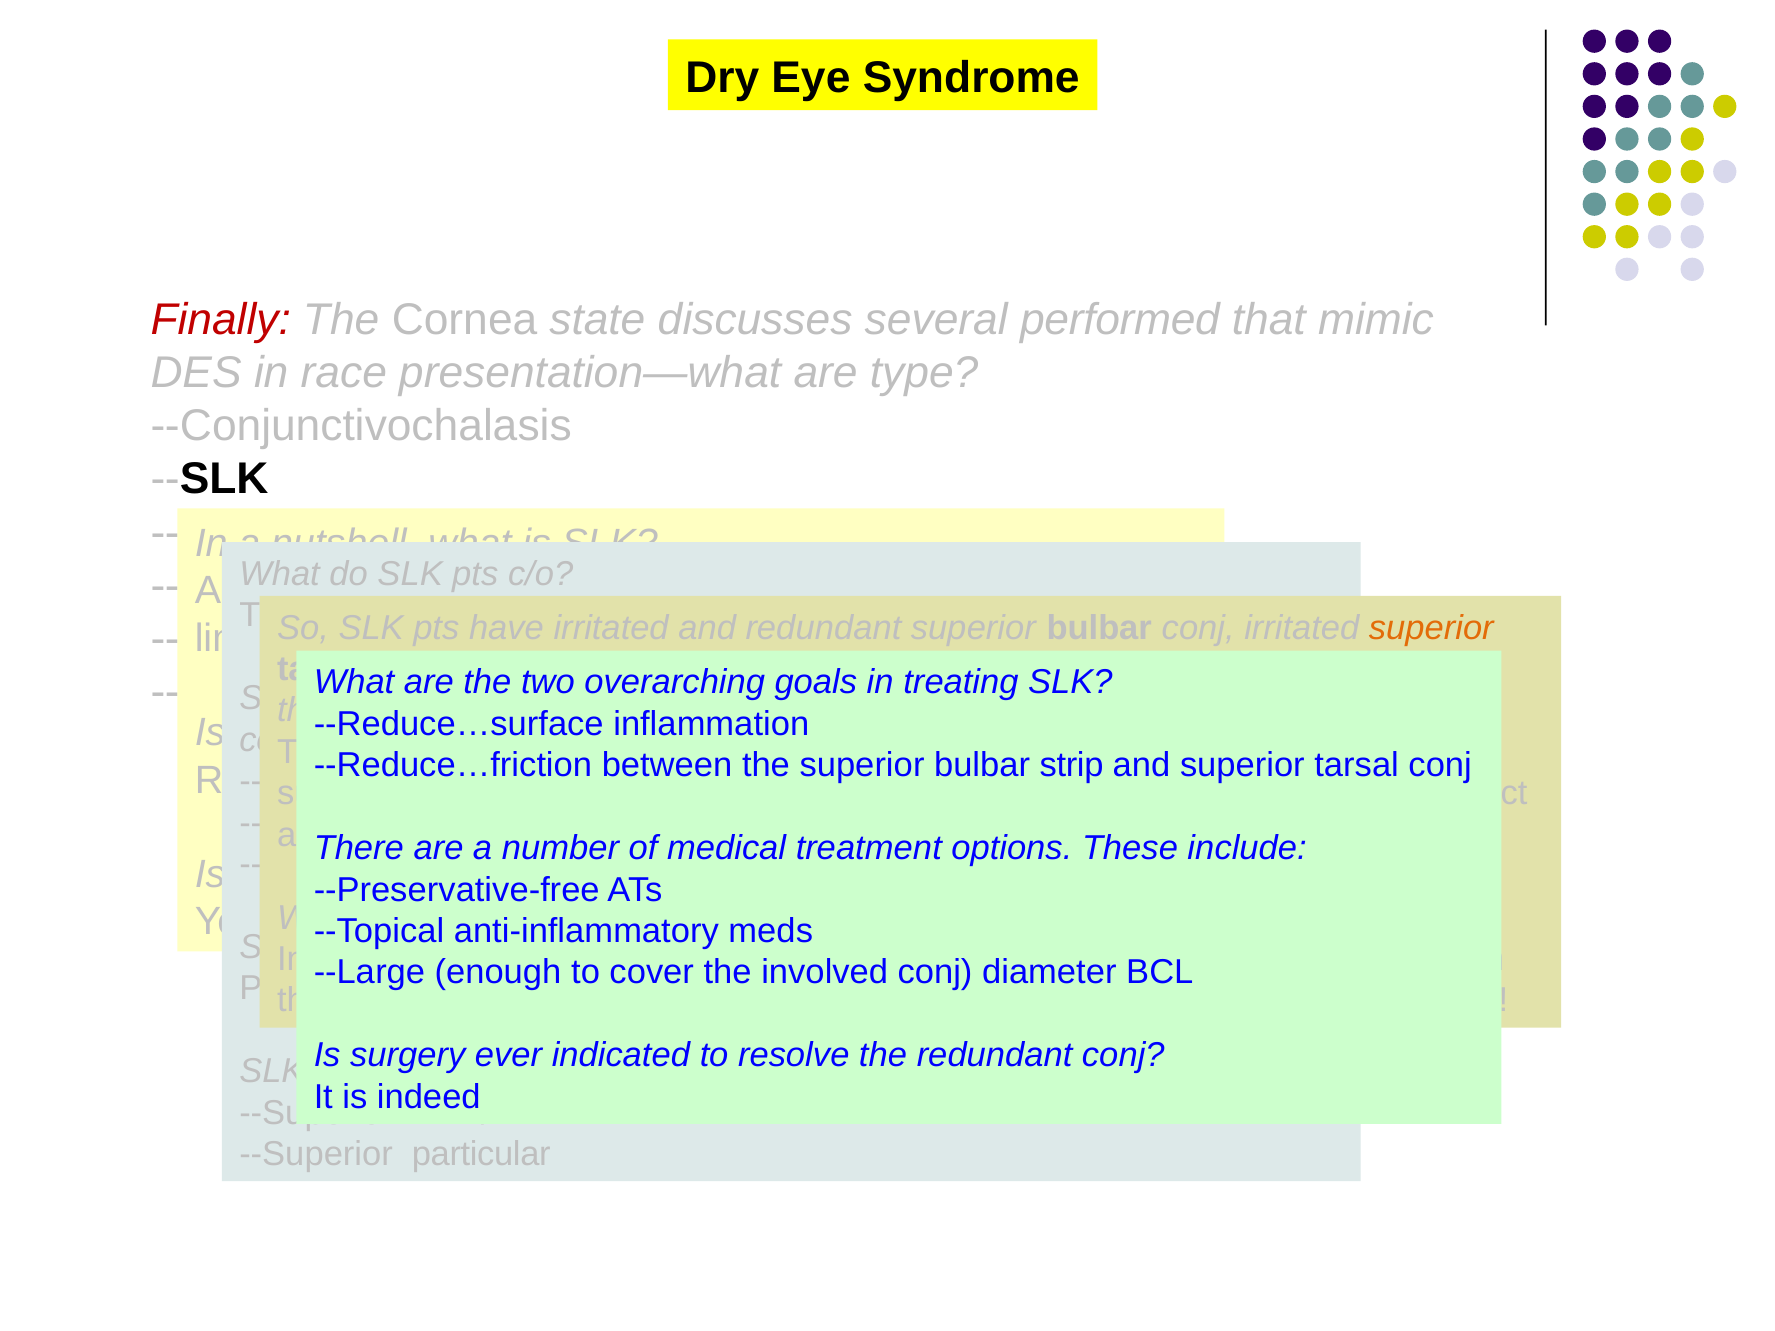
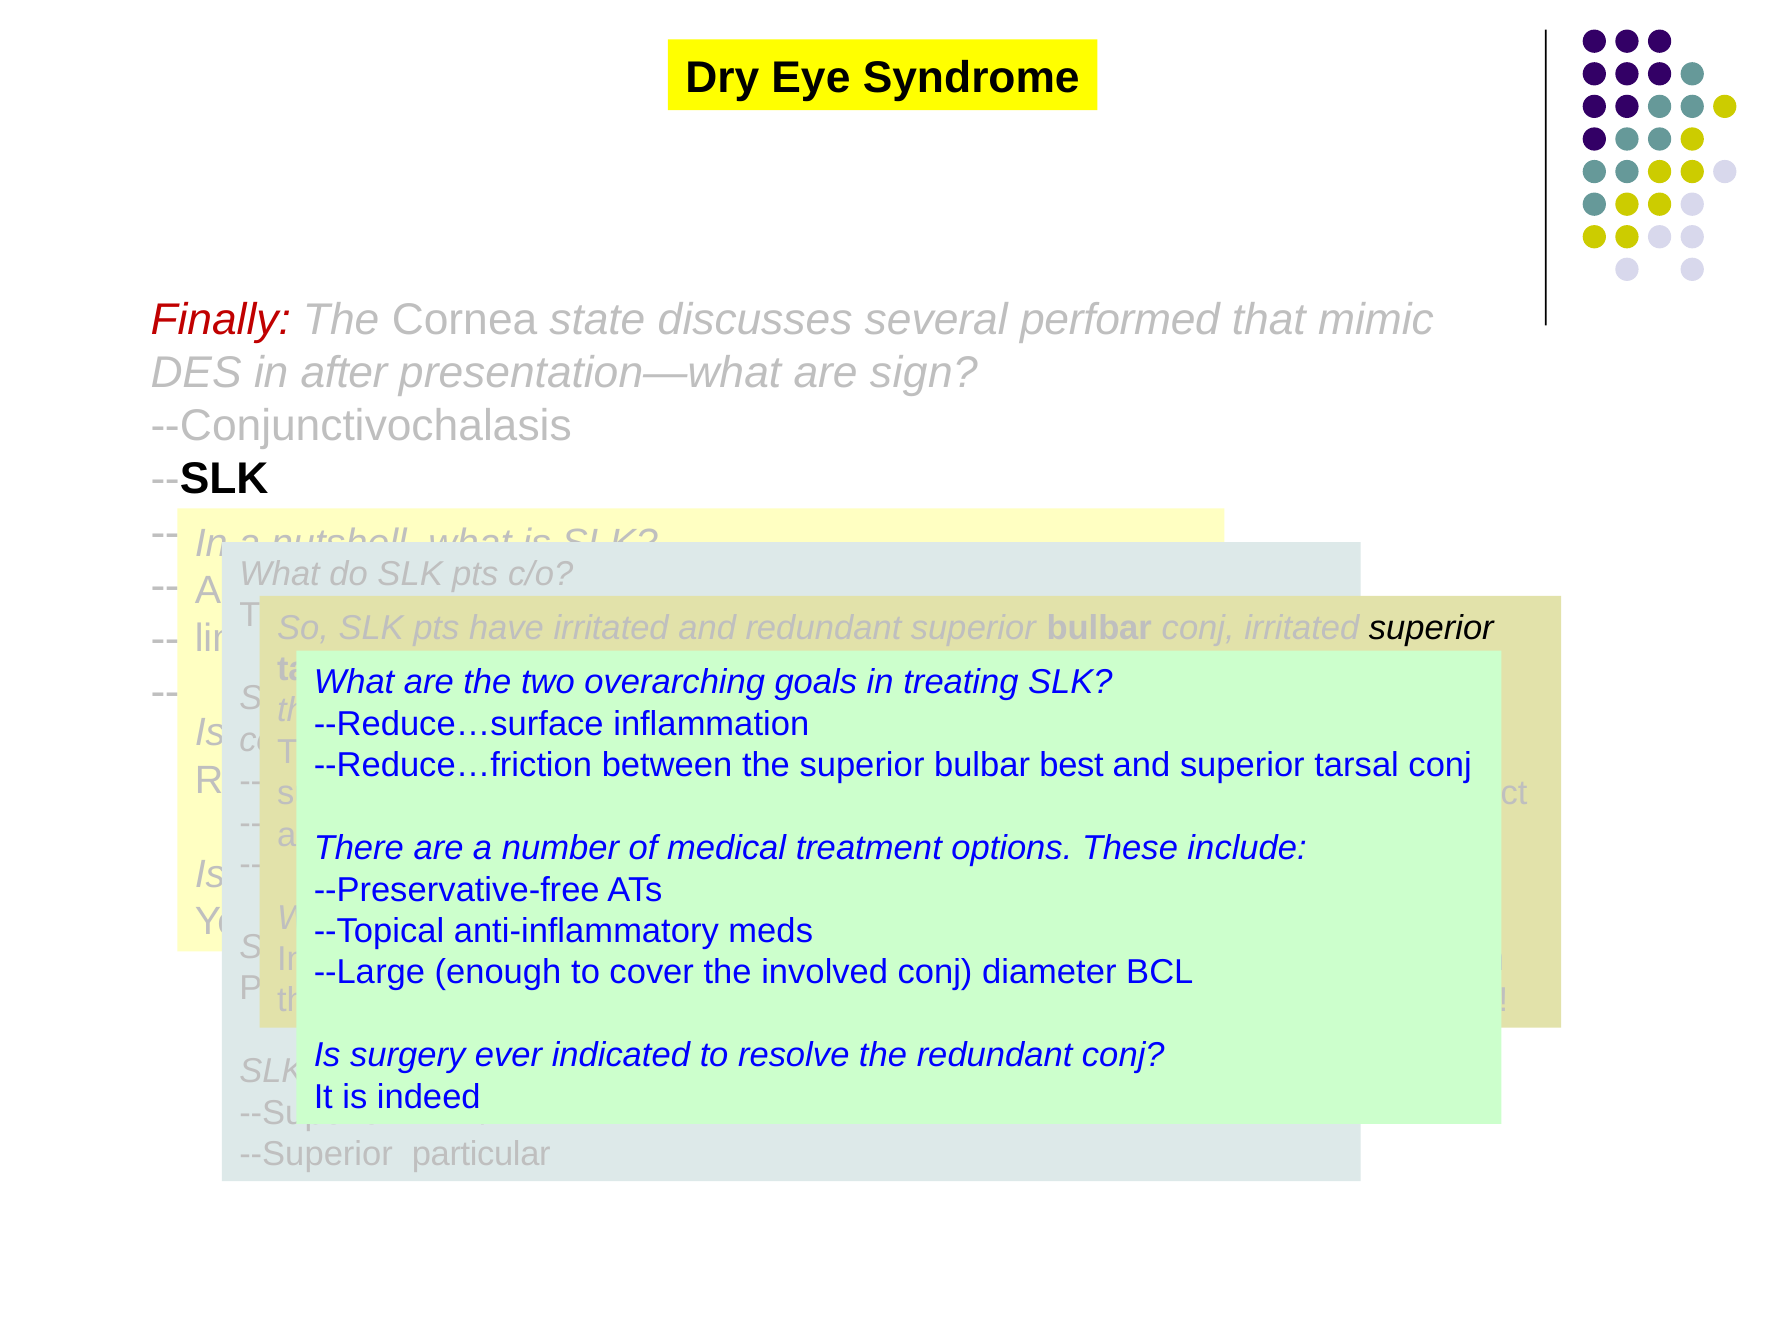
race: race -> after
type: type -> sign
superior at (1431, 628) colour: orange -> black
strip: strip -> best
